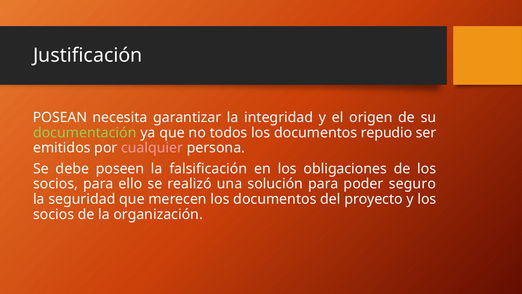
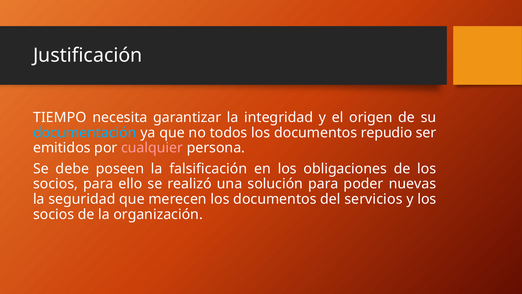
POSEAN: POSEAN -> TIEMPO
documentación colour: light green -> light blue
seguro: seguro -> nuevas
proyecto: proyecto -> servicios
